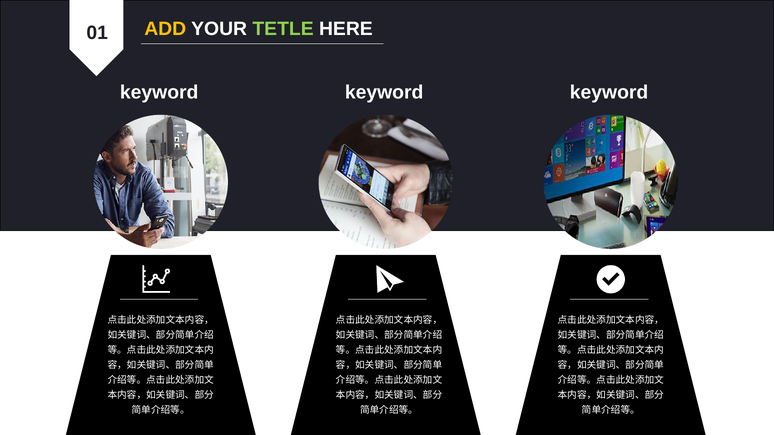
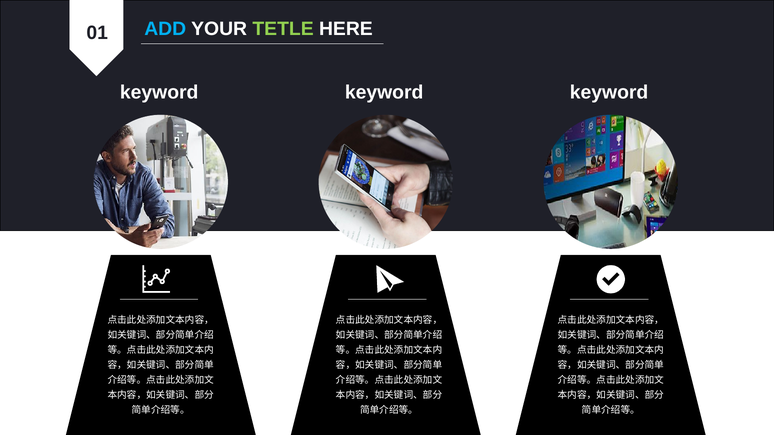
ADD colour: yellow -> light blue
